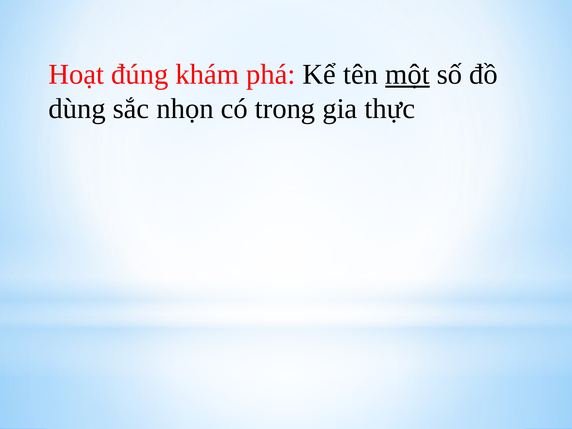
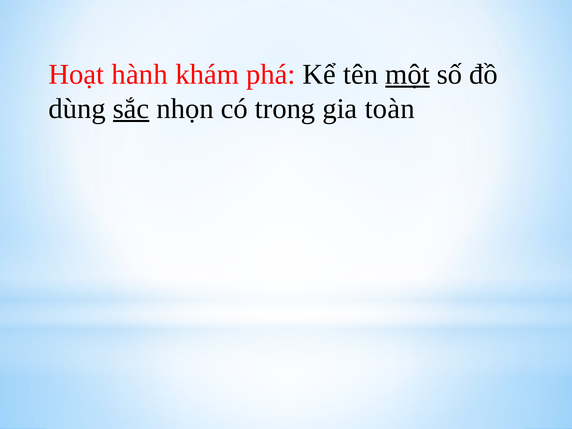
đúng: đúng -> hành
sắc underline: none -> present
thực: thực -> toàn
